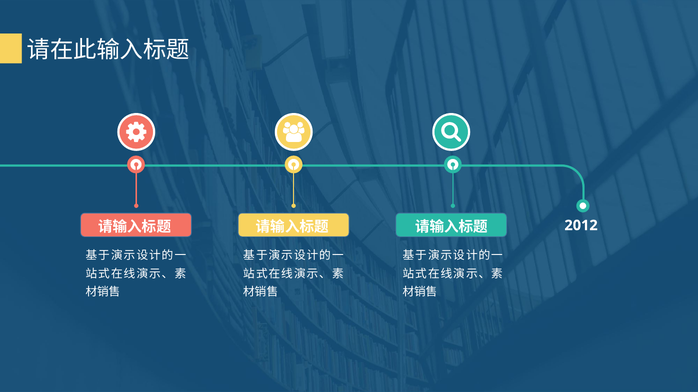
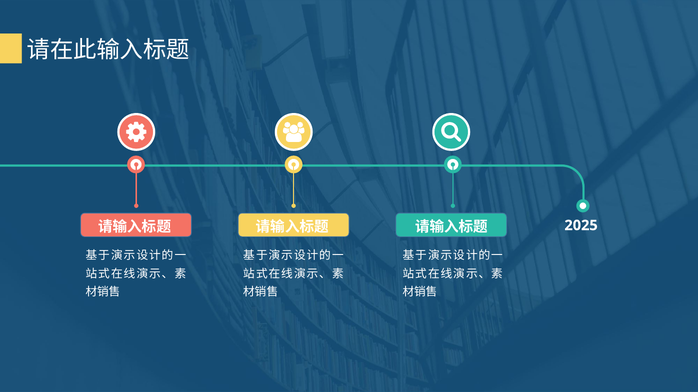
2012: 2012 -> 2025
